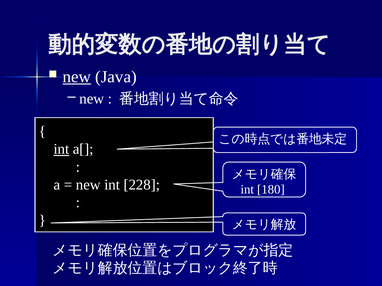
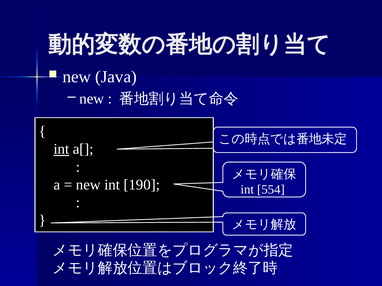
new at (77, 77) underline: present -> none
228: 228 -> 190
180: 180 -> 554
